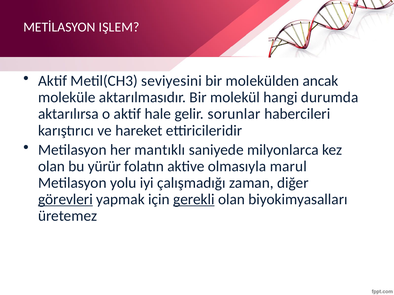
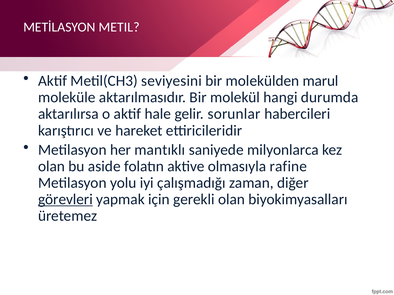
IŞLEM: IŞLEM -> METIL
ancak: ancak -> marul
yürür: yürür -> aside
marul: marul -> rafine
gerekli underline: present -> none
